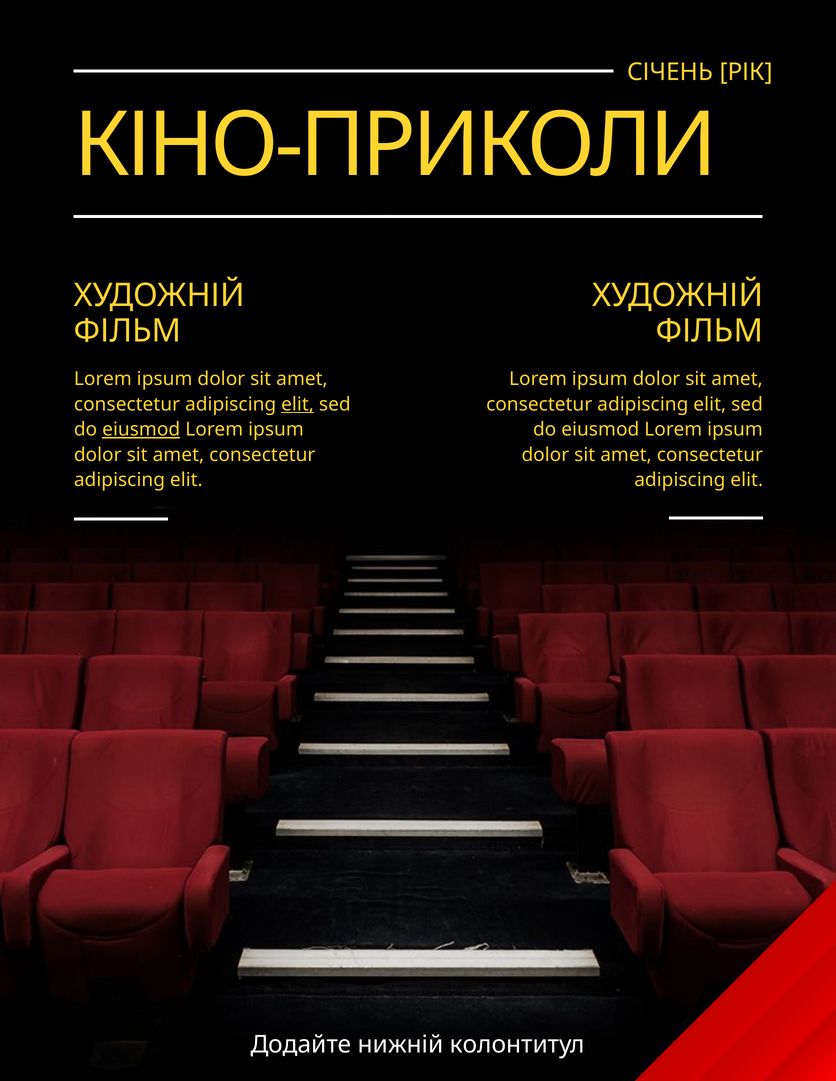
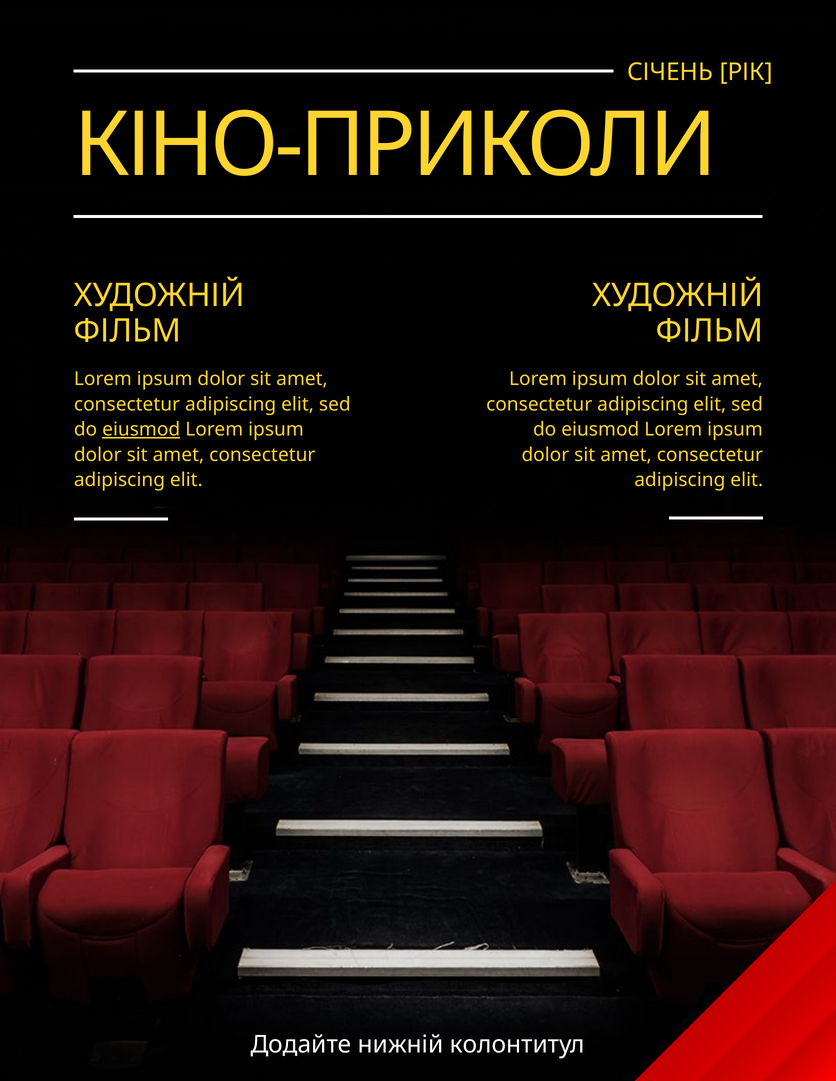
elit at (298, 405) underline: present -> none
